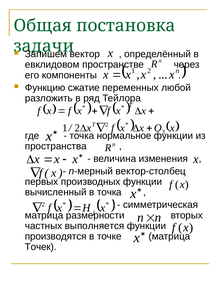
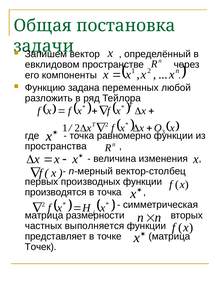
сжатие: сжатие -> задана
нормальное: нормальное -> равномерно
вычисленный: вычисленный -> производятся
производятся: производятся -> представляет
